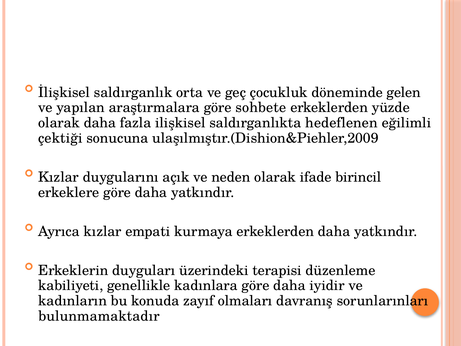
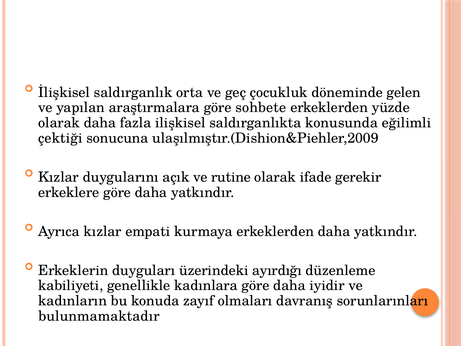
hedeflenen: hedeflenen -> konusunda
neden: neden -> rutine
birincil: birincil -> gerekir
terapisi: terapisi -> ayırdığı
